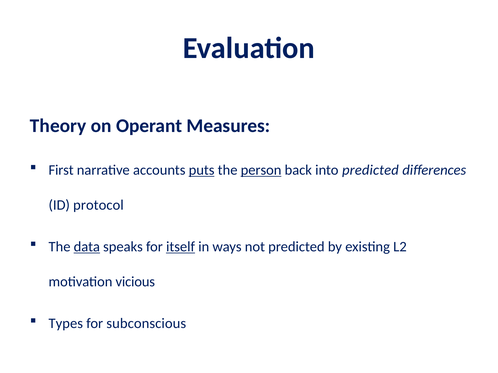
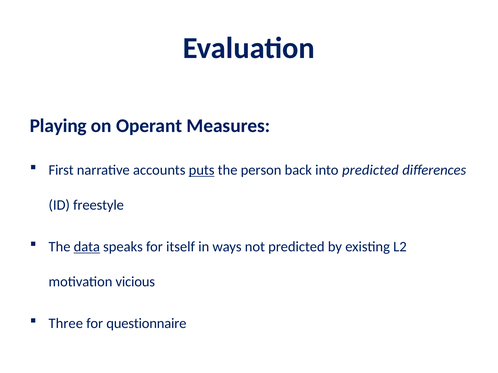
Theory: Theory -> Playing
person underline: present -> none
protocol: protocol -> freestyle
itself underline: present -> none
Types: Types -> Three
subconscious: subconscious -> questionnaire
